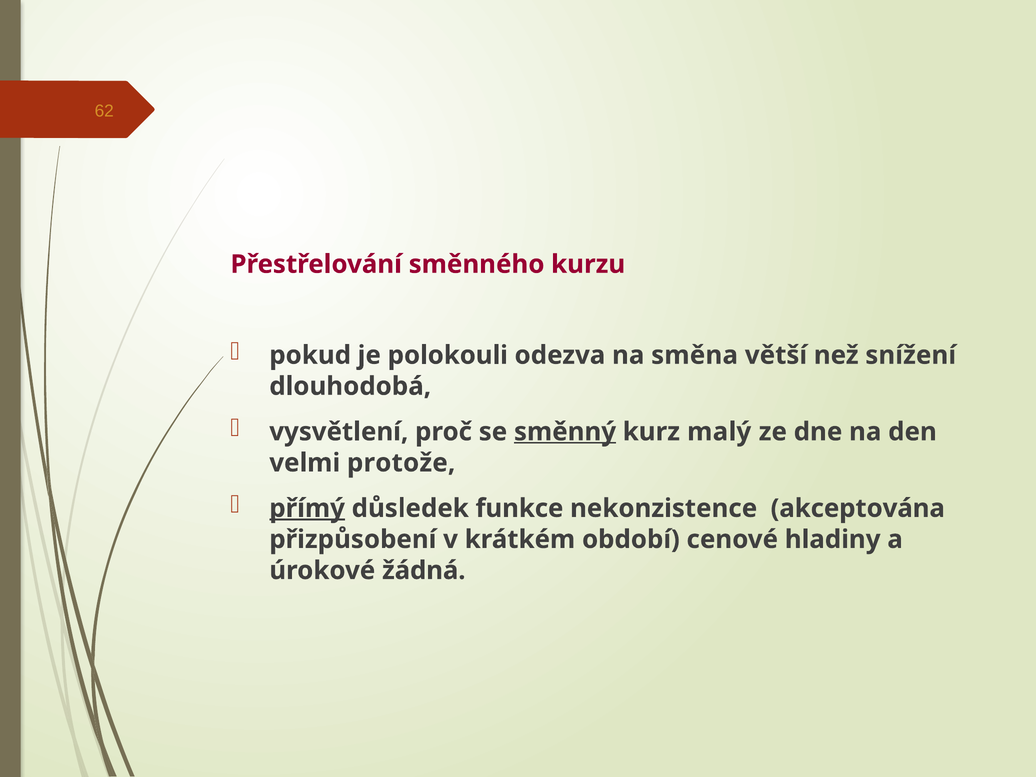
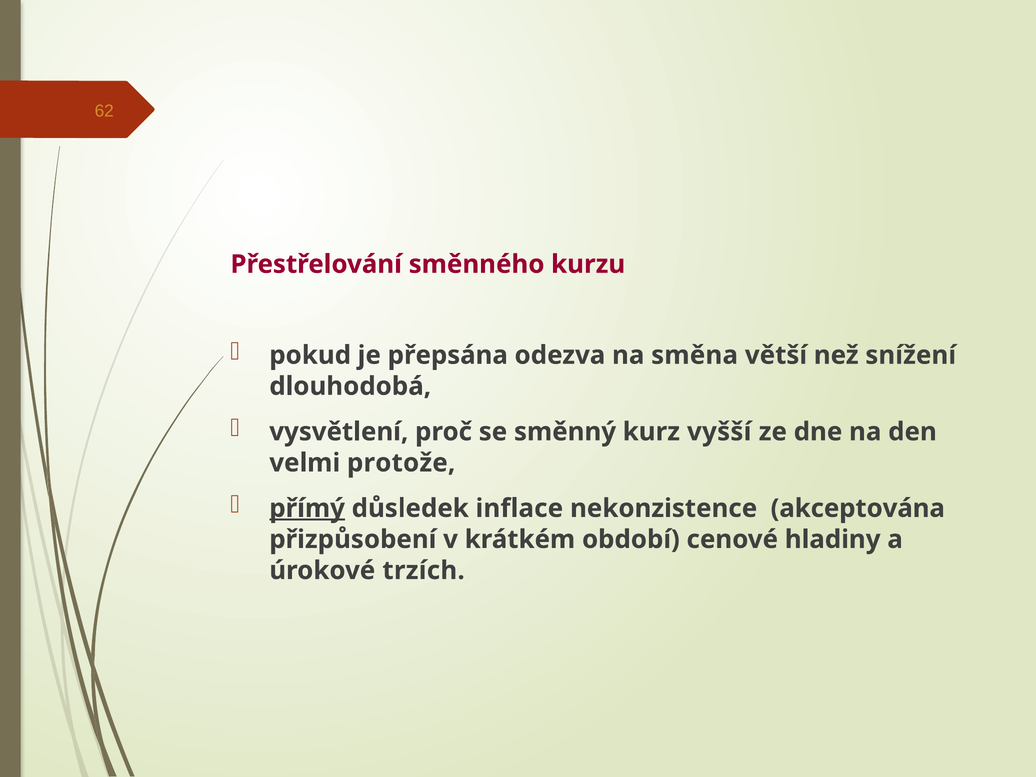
polokouli: polokouli -> přepsána
směnný underline: present -> none
malý: malý -> vyšší
funkce: funkce -> inflace
žádná: žádná -> trzích
